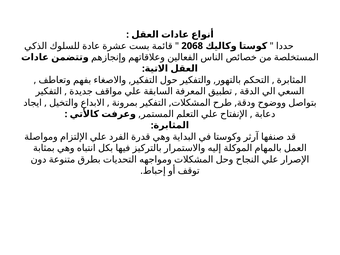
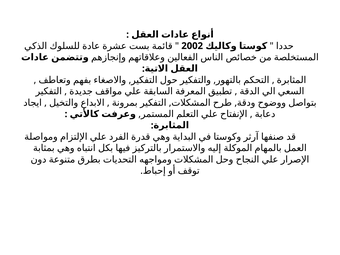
2068: 2068 -> 2002
